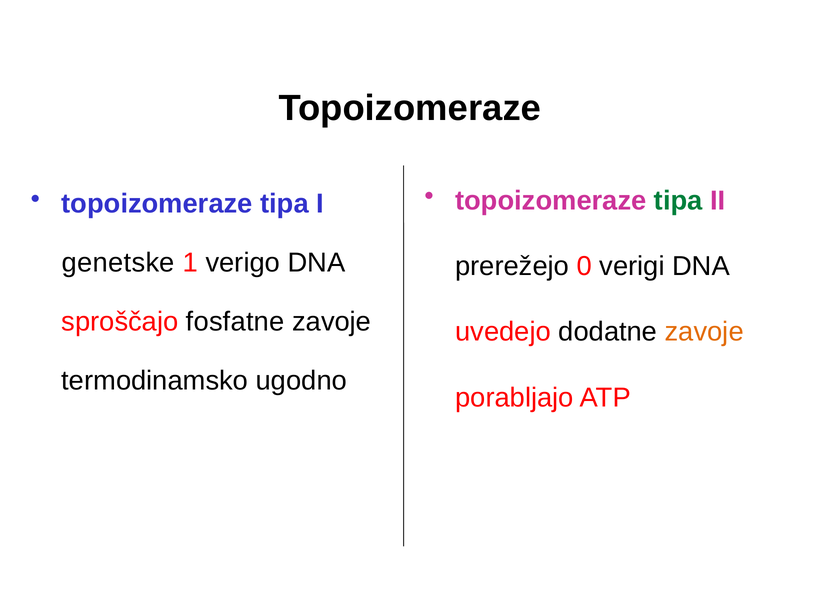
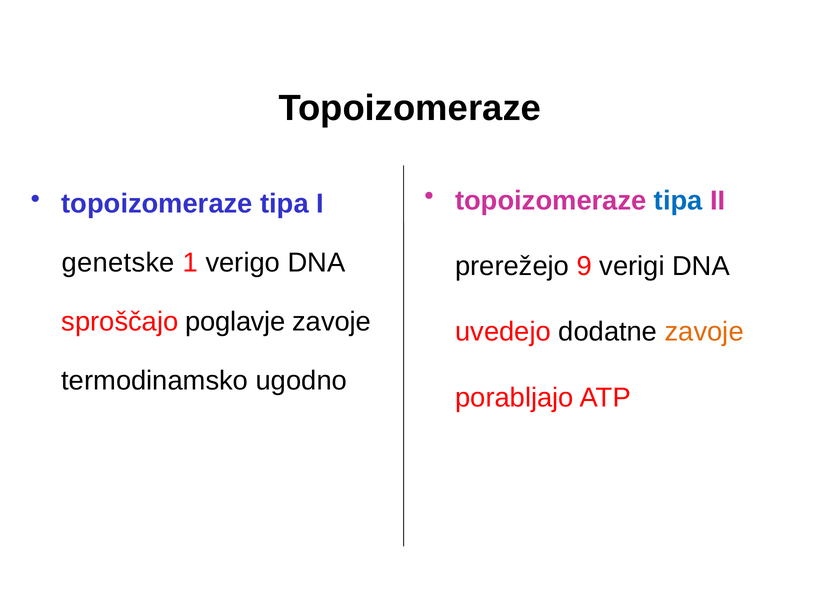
tipa at (678, 201) colour: green -> blue
0: 0 -> 9
fosfatne: fosfatne -> poglavje
